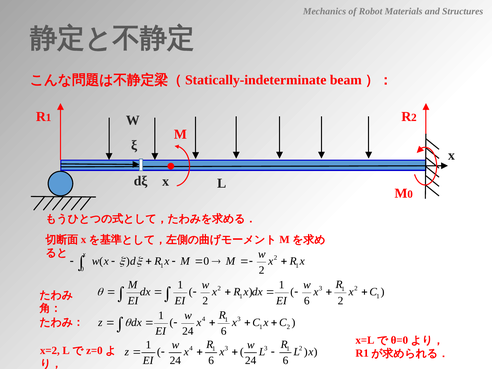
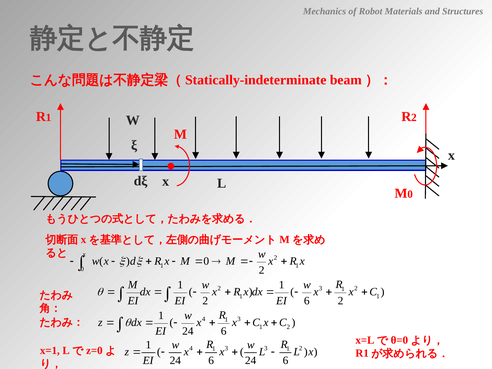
x=2: x=2 -> x=1
